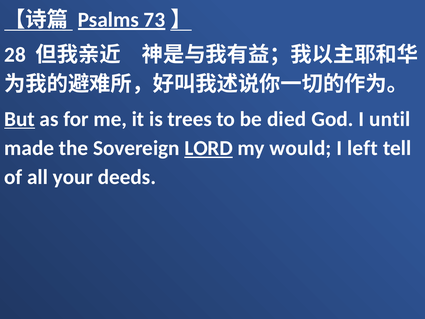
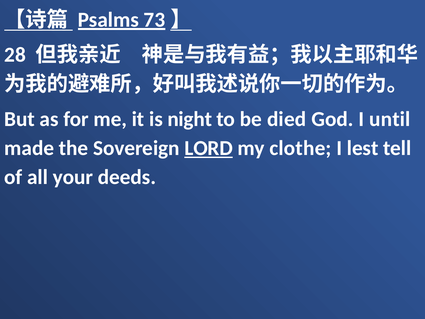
But underline: present -> none
trees: trees -> night
would: would -> clothe
left: left -> lest
